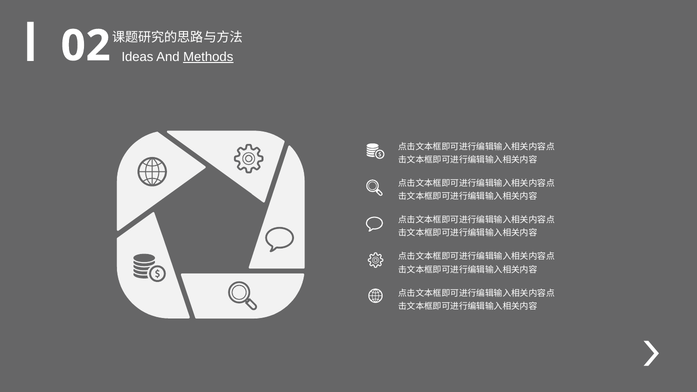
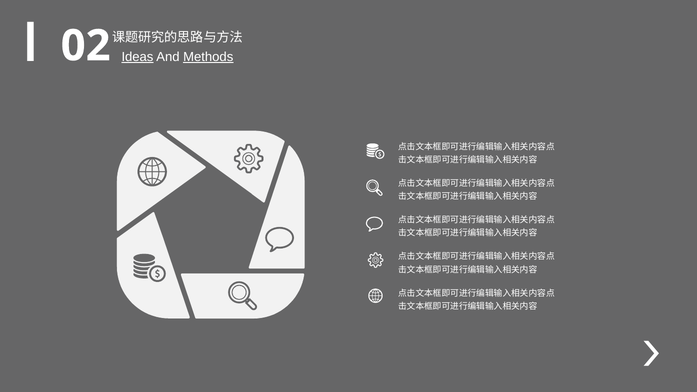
Ideas underline: none -> present
